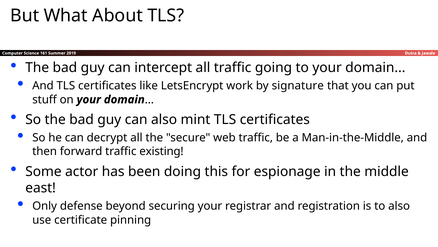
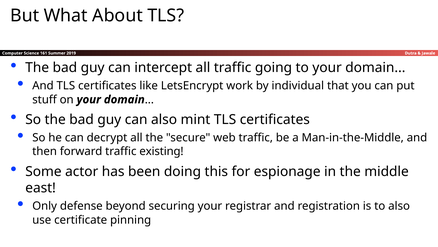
signature: signature -> individual
